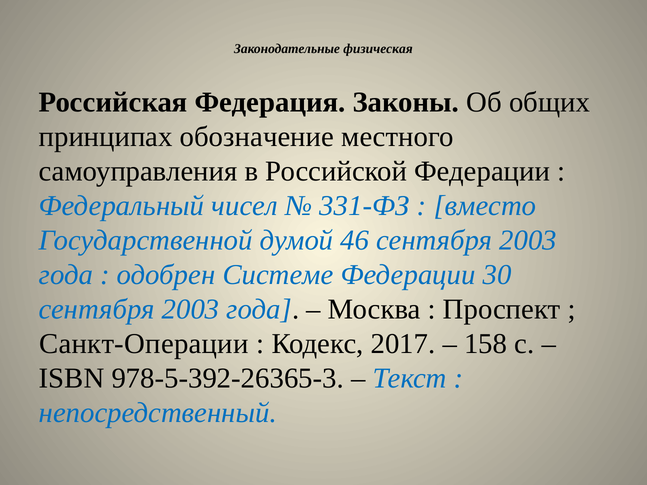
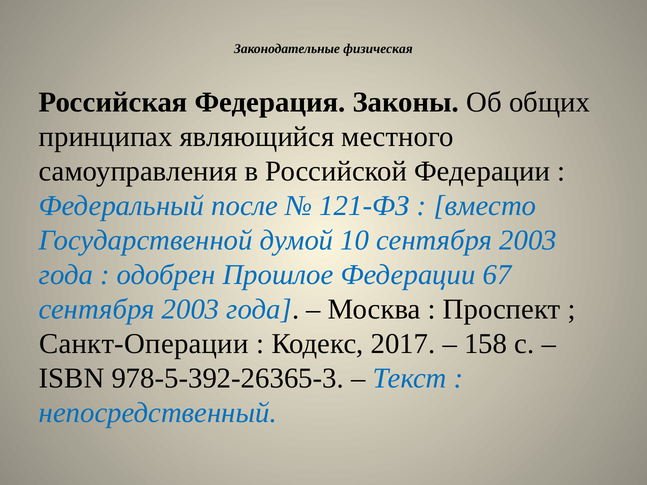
обозначение: обозначение -> являющийся
чисел: чисел -> после
331-ФЗ: 331-ФЗ -> 121-ФЗ
46: 46 -> 10
Системе: Системе -> Прошлое
30: 30 -> 67
